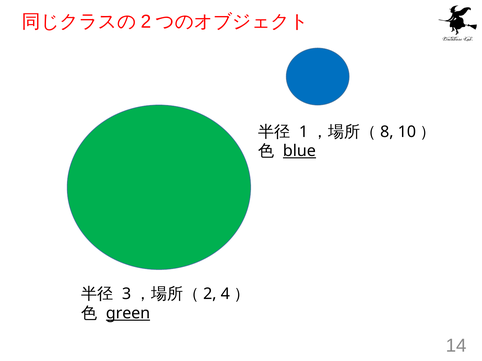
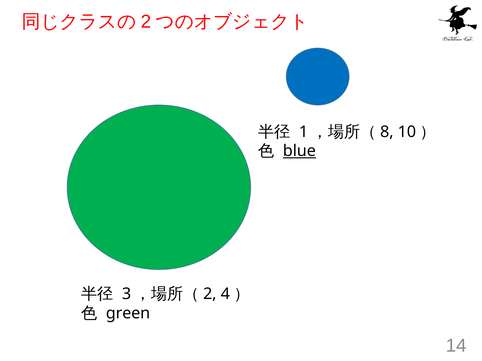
green underline: present -> none
